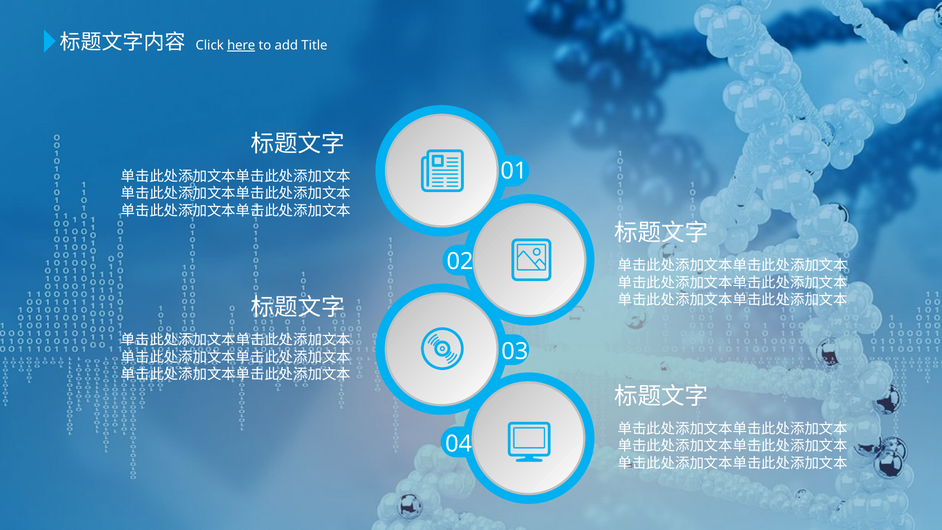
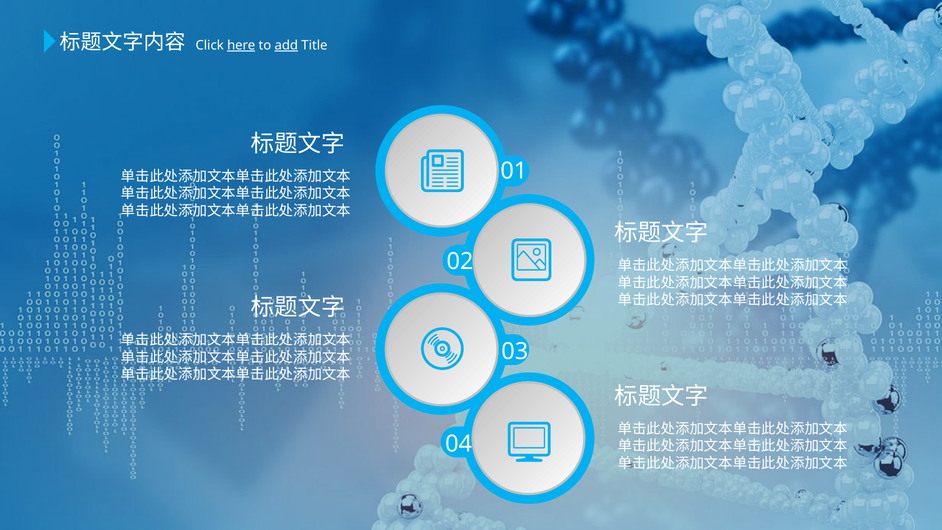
add underline: none -> present
